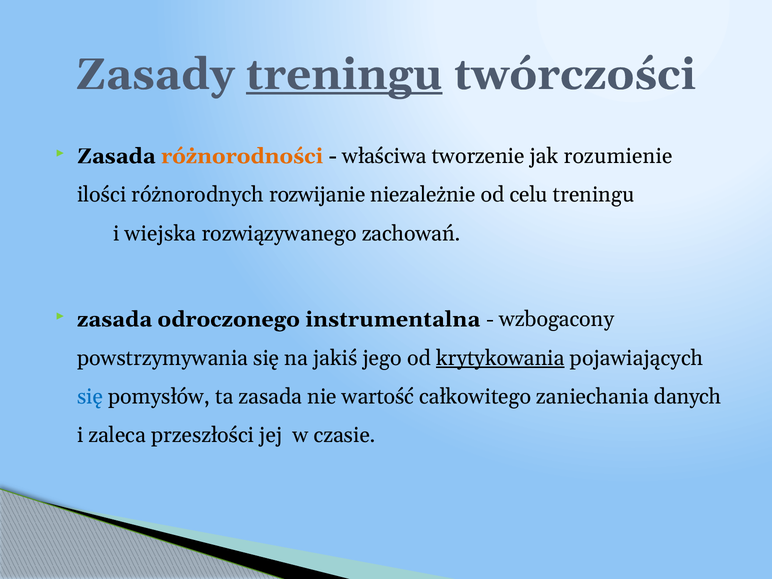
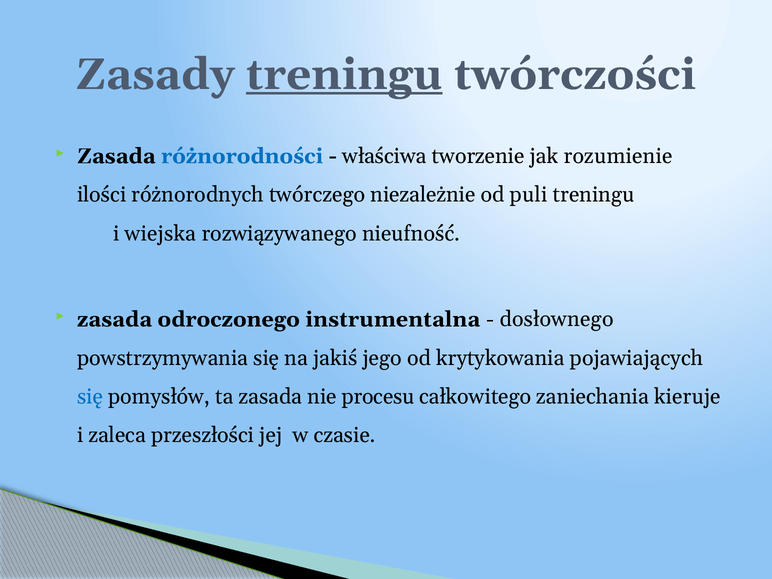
różnorodności colour: orange -> blue
rozwijanie: rozwijanie -> twórczego
celu: celu -> puli
zachowań: zachowań -> nieufność
wzbogacony: wzbogacony -> dosłownego
krytykowania underline: present -> none
wartość: wartość -> procesu
danych: danych -> kieruje
